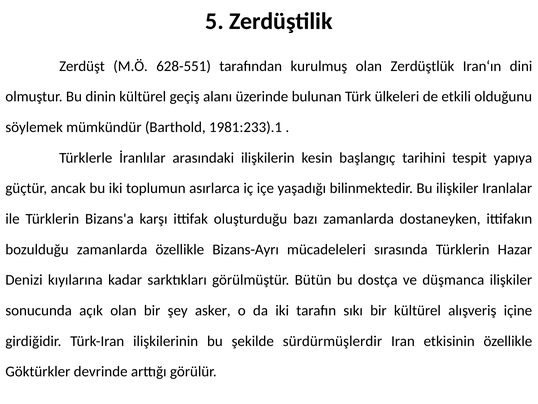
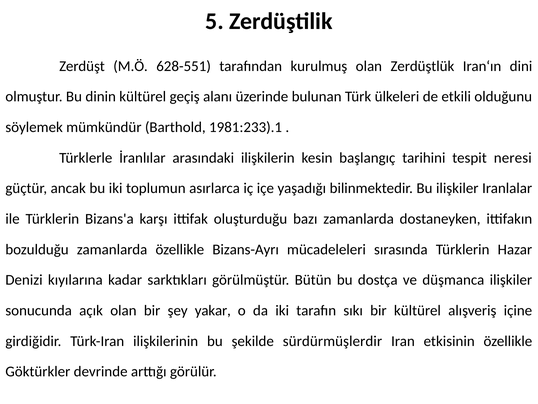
yapıya: yapıya -> neresi
asker: asker -> yakar
